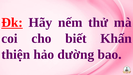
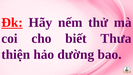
Khấn: Khấn -> Thưa
